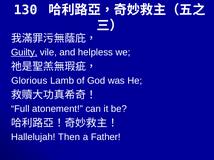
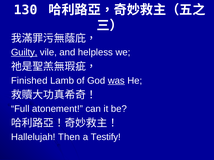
Glorious: Glorious -> Finished
was underline: none -> present
Father: Father -> Testify
